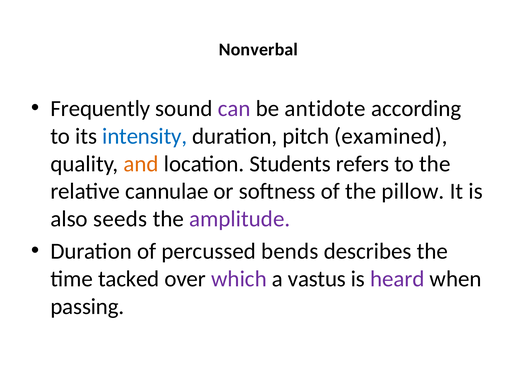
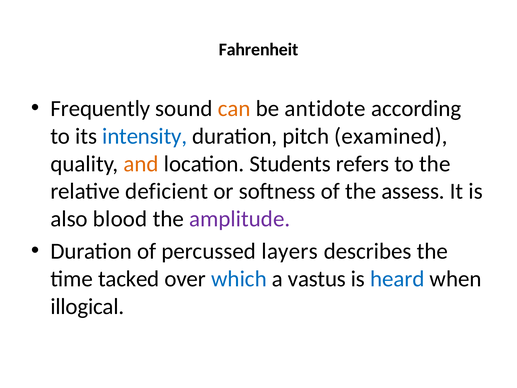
Nonverbal: Nonverbal -> Fahrenheit
can colour: purple -> orange
cannulae: cannulae -> deficient
pillow: pillow -> assess
seeds: seeds -> blood
bends: bends -> layers
which colour: purple -> blue
heard colour: purple -> blue
passing: passing -> illogical
